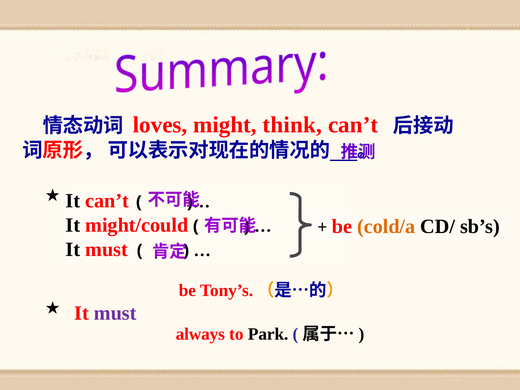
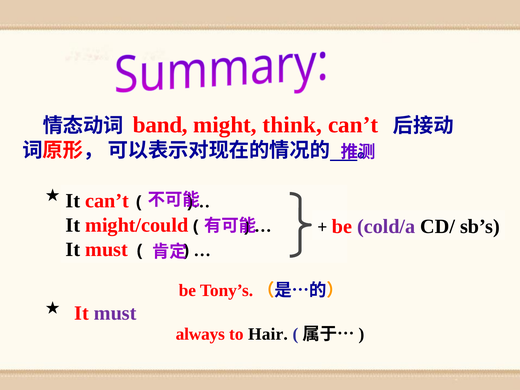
loves: loves -> band
cold/a colour: orange -> purple
Park: Park -> Hair
